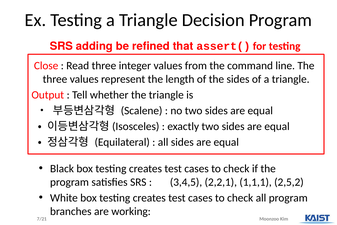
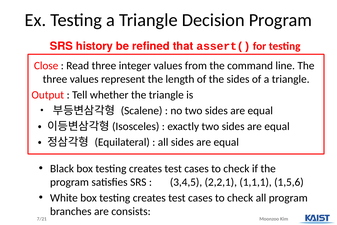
adding: adding -> history
2,5,2: 2,5,2 -> 1,5,6
working: working -> consists
